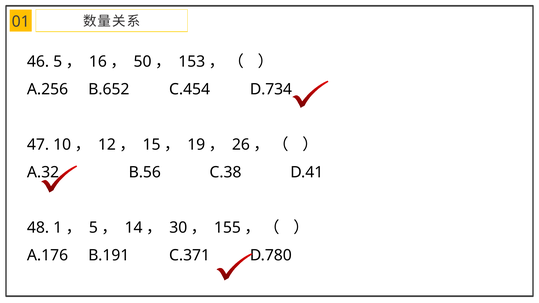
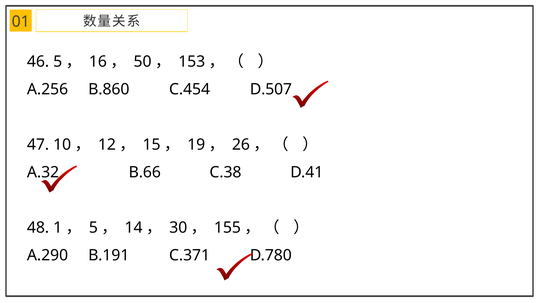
B.652: B.652 -> B.860
D.734: D.734 -> D.507
B.56: B.56 -> B.66
A.176: A.176 -> A.290
